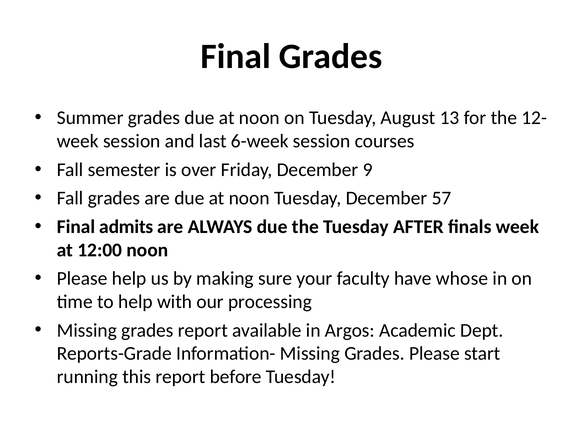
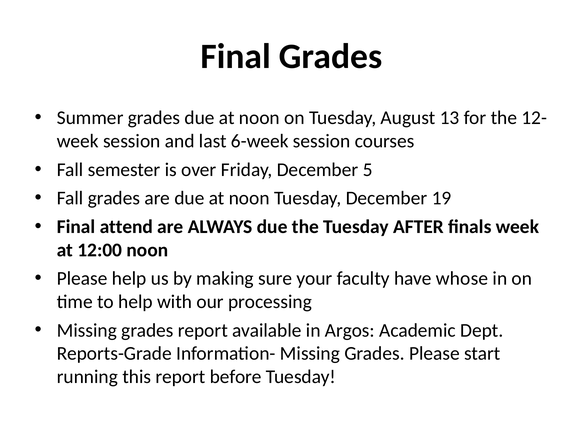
9: 9 -> 5
57: 57 -> 19
admits: admits -> attend
